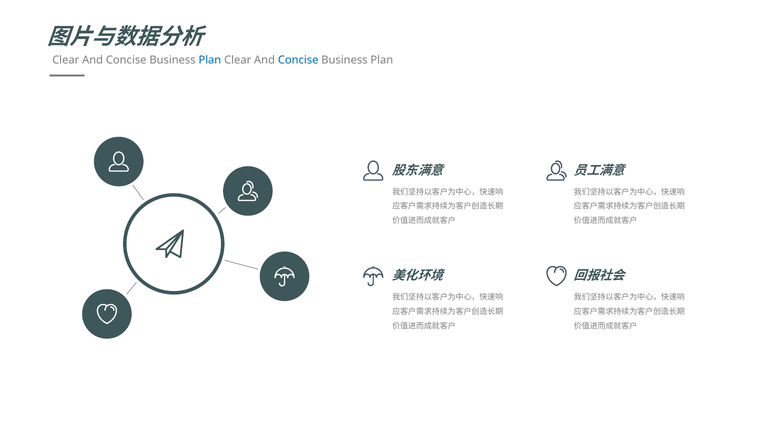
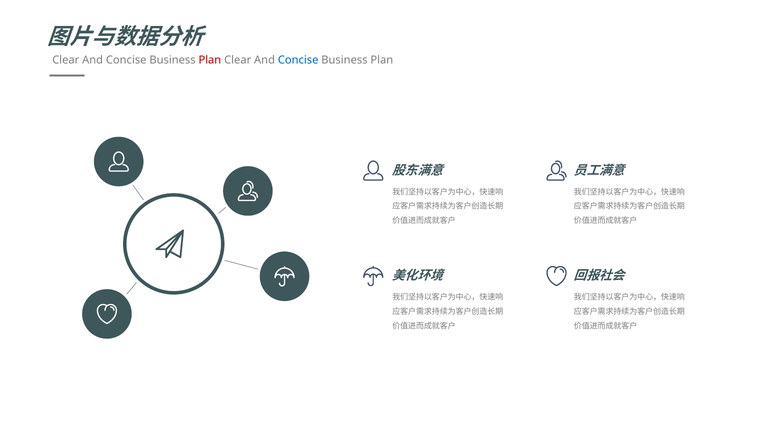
Plan at (210, 60) colour: blue -> red
